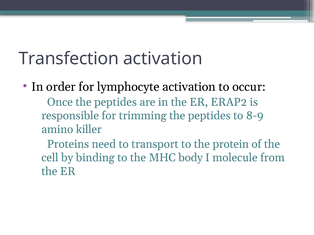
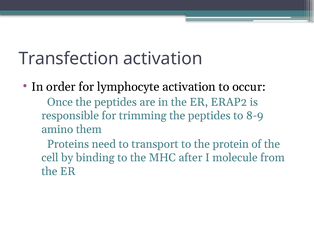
killer: killer -> them
body: body -> after
